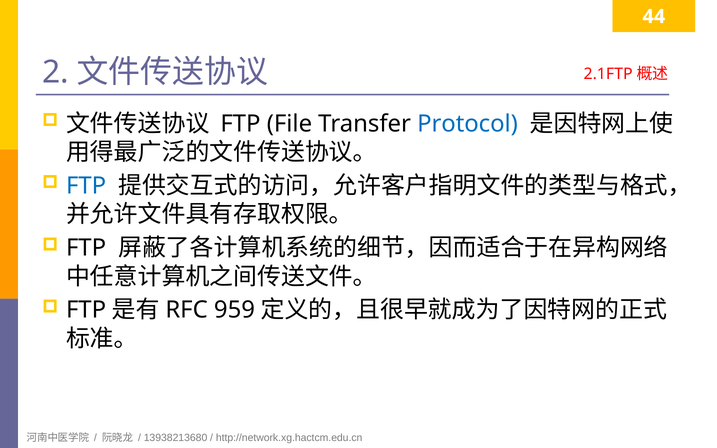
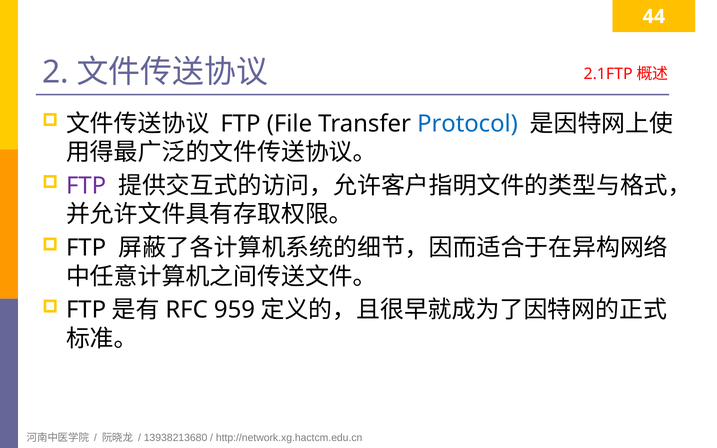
FTP at (86, 186) colour: blue -> purple
